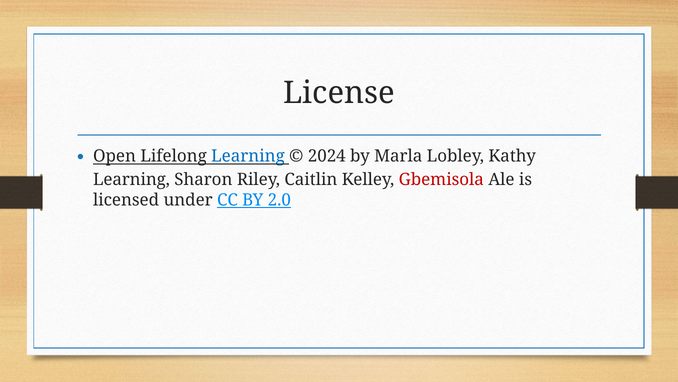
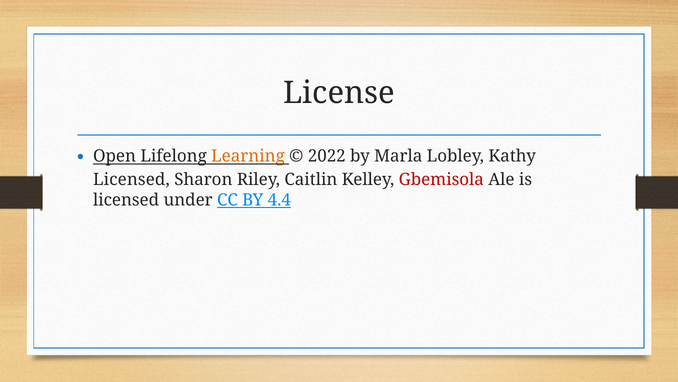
Learning at (248, 156) colour: blue -> orange
2024: 2024 -> 2022
Learning at (131, 179): Learning -> Licensed
2.0: 2.0 -> 4.4
